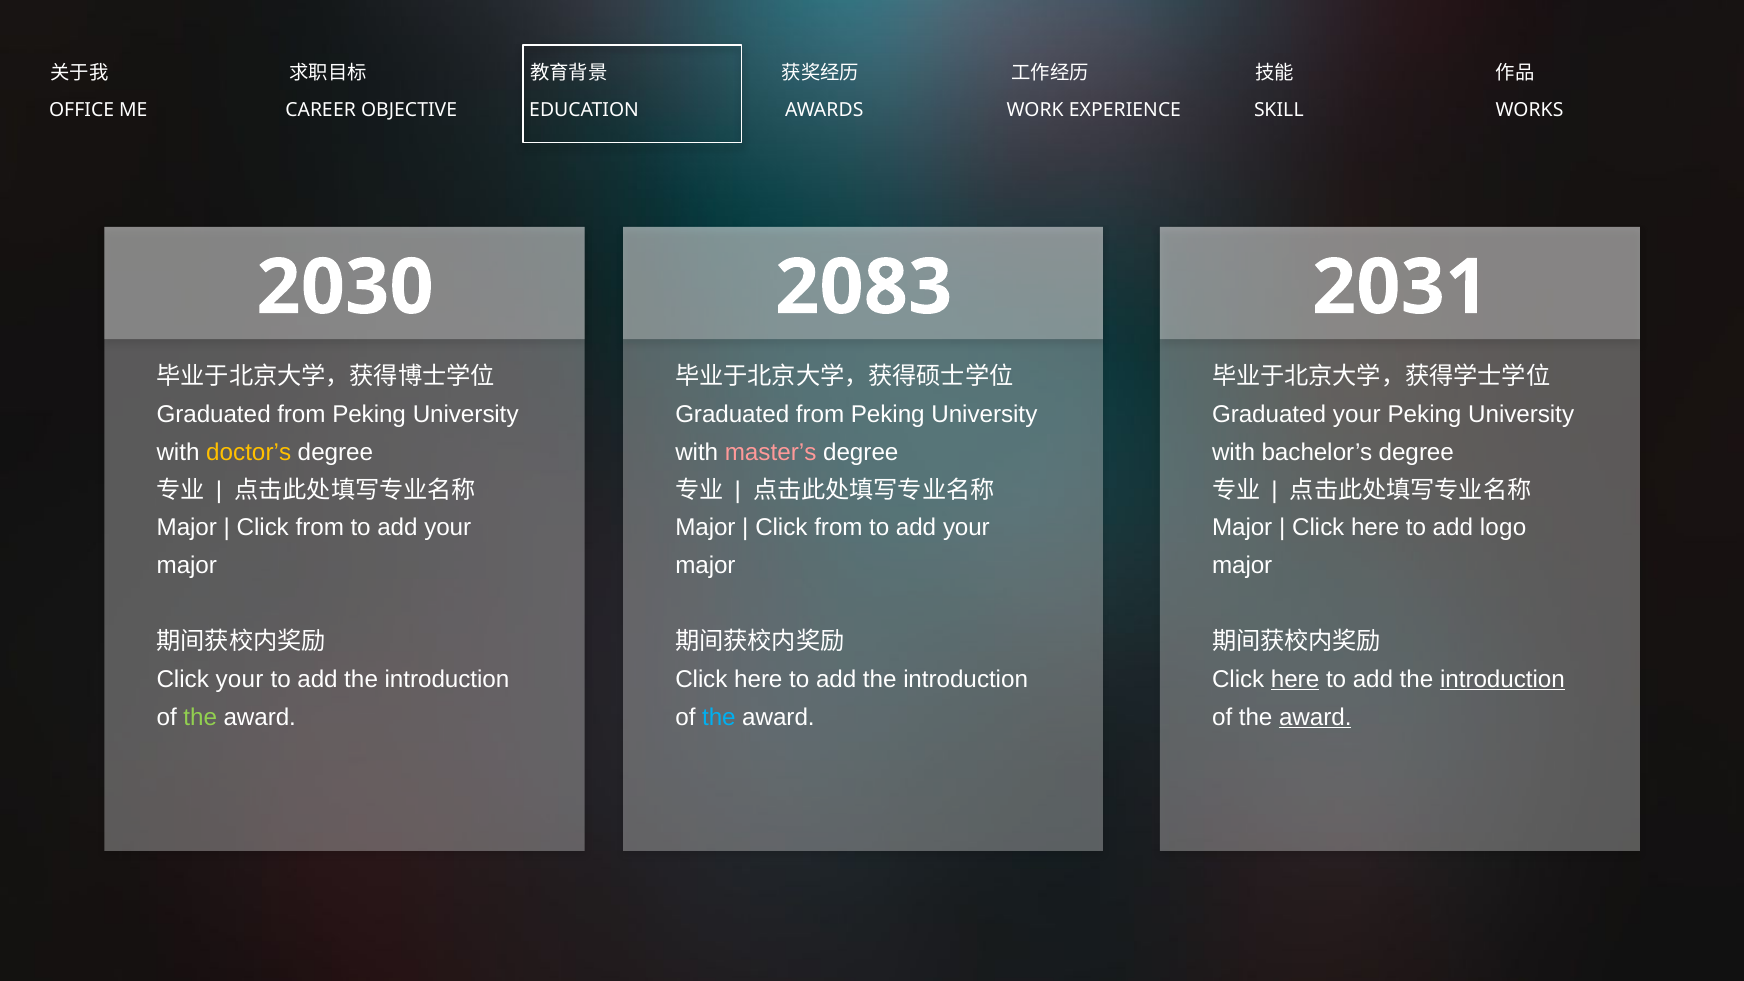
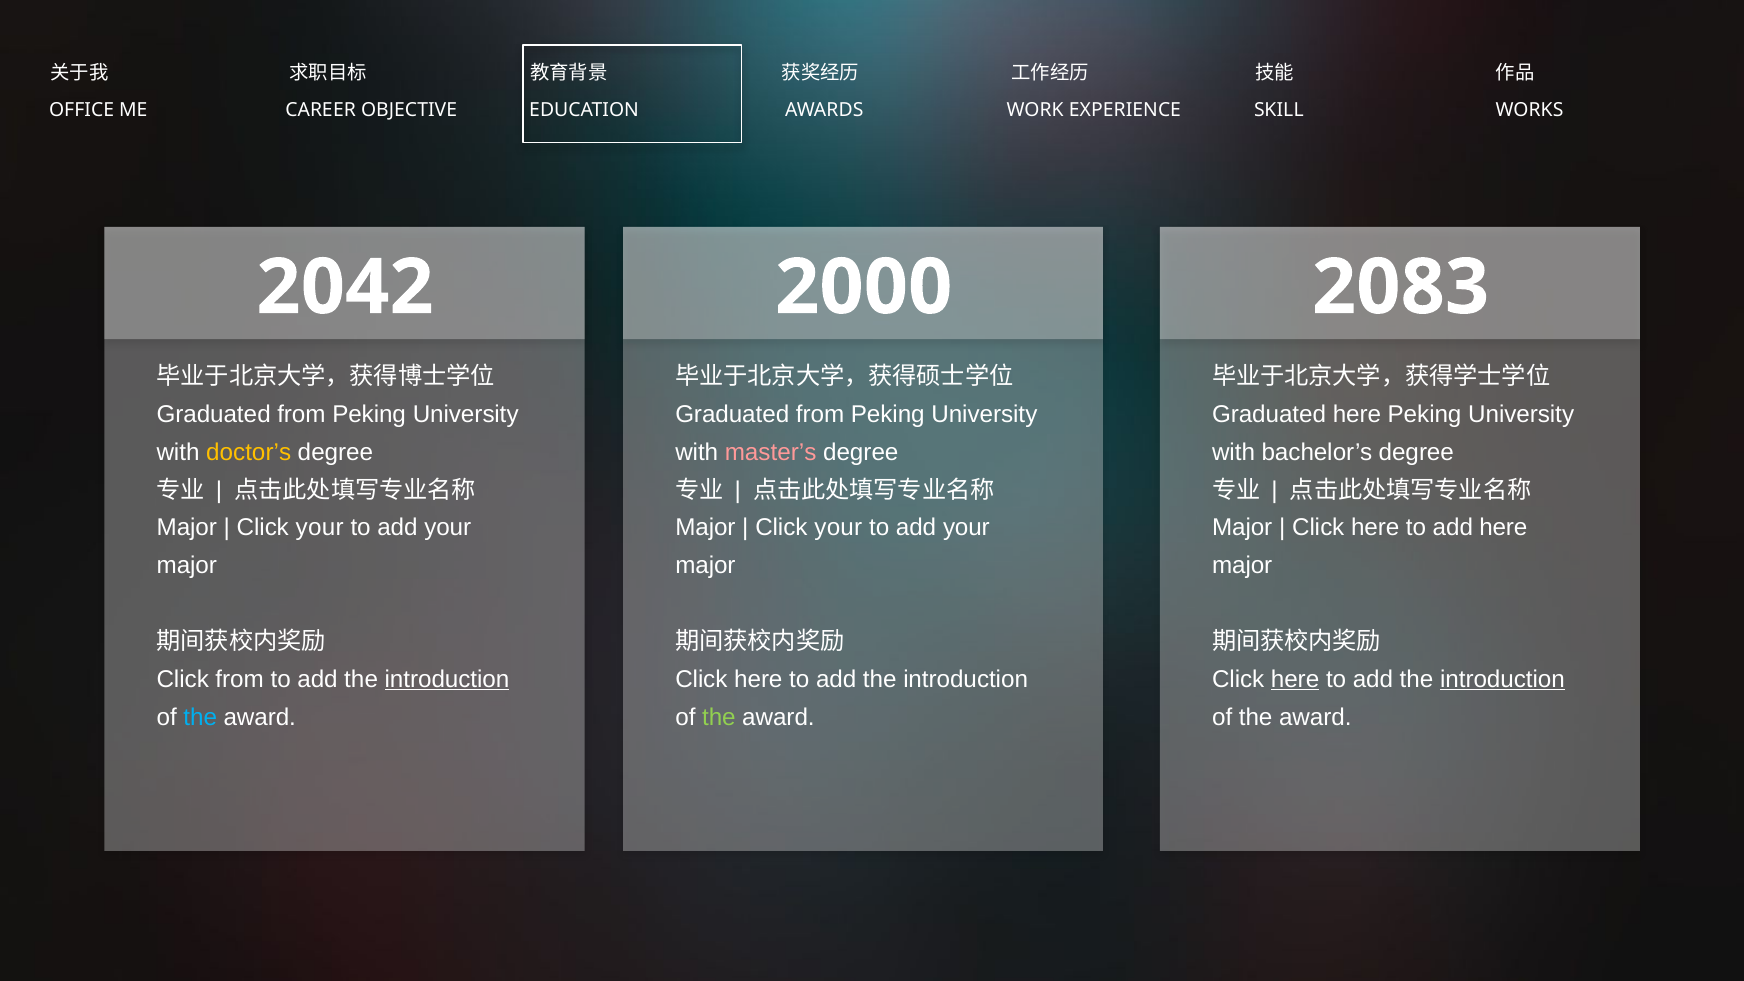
2030: 2030 -> 2042
2083: 2083 -> 2000
2031: 2031 -> 2083
Graduated your: your -> here
from at (320, 528): from -> your
from at (838, 528): from -> your
add logo: logo -> here
Click your: your -> from
introduction at (447, 679) underline: none -> present
the at (200, 717) colour: light green -> light blue
the at (719, 717) colour: light blue -> light green
award at (1315, 717) underline: present -> none
